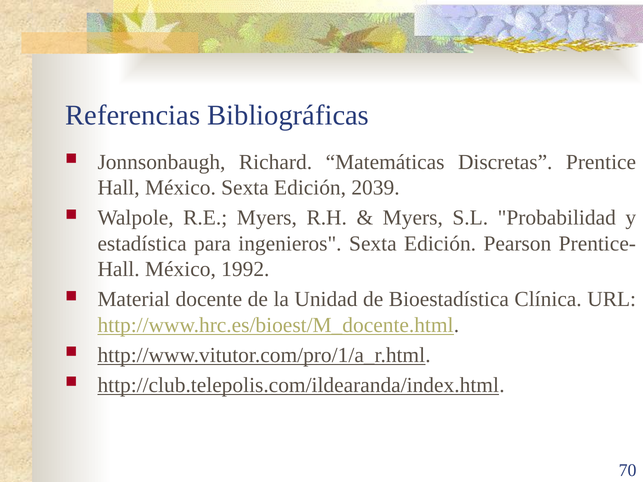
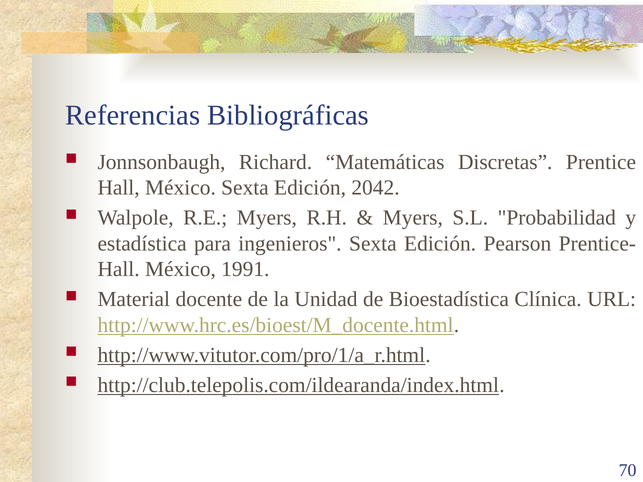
2039: 2039 -> 2042
1992: 1992 -> 1991
